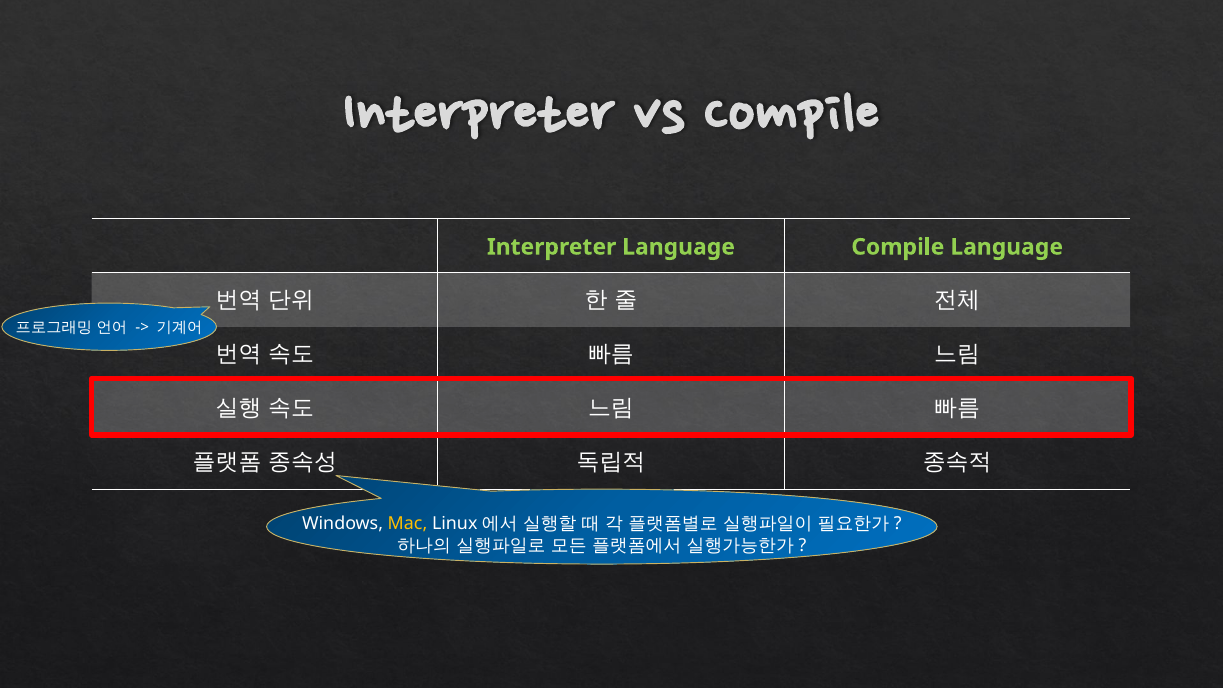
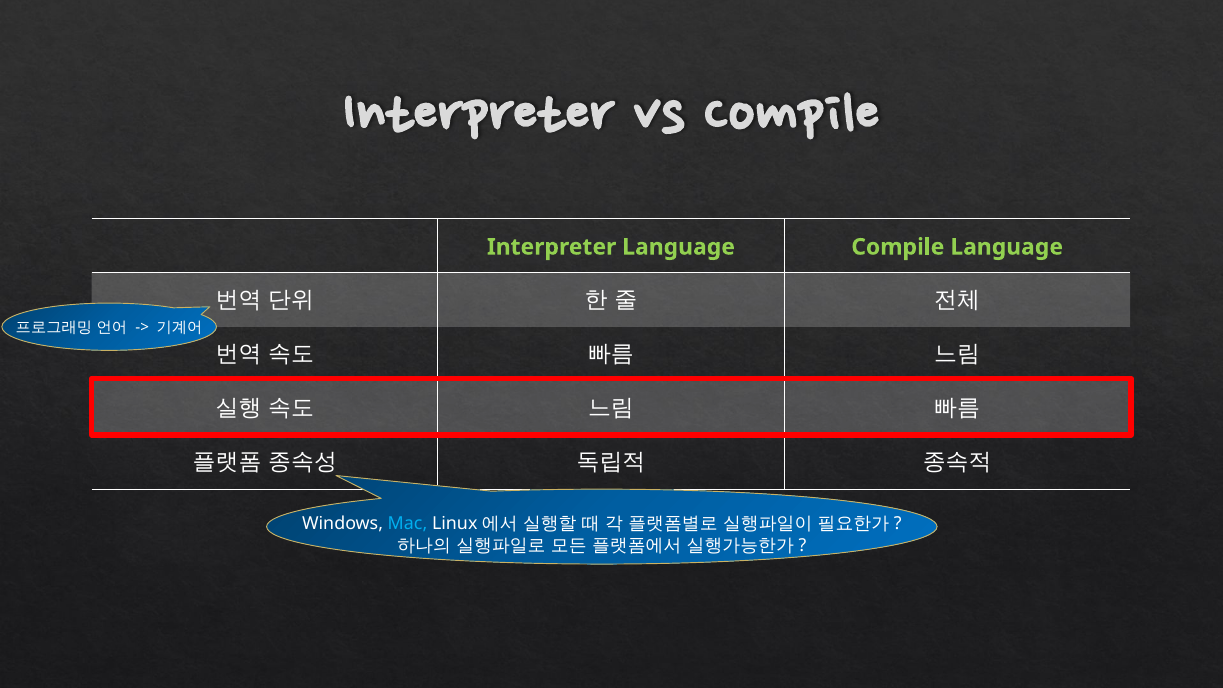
Mac colour: yellow -> light blue
